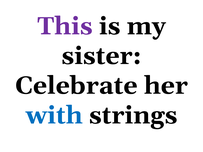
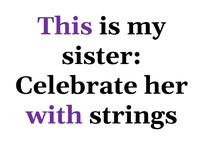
with colour: blue -> purple
